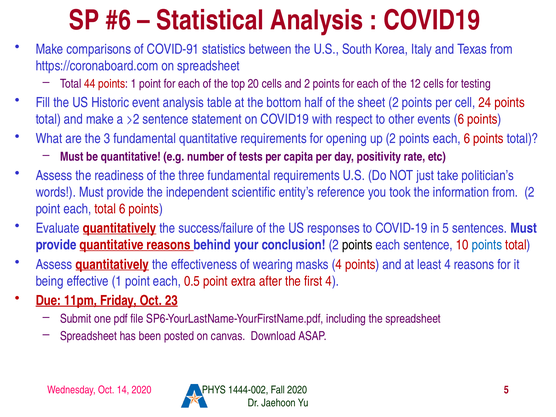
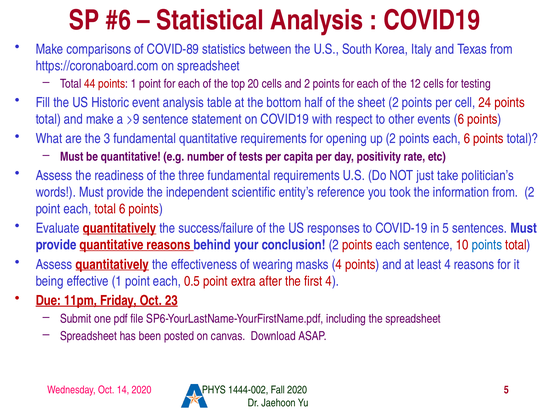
COVID-91: COVID-91 -> COVID-89
>2: >2 -> >9
points at (357, 245) colour: black -> red
